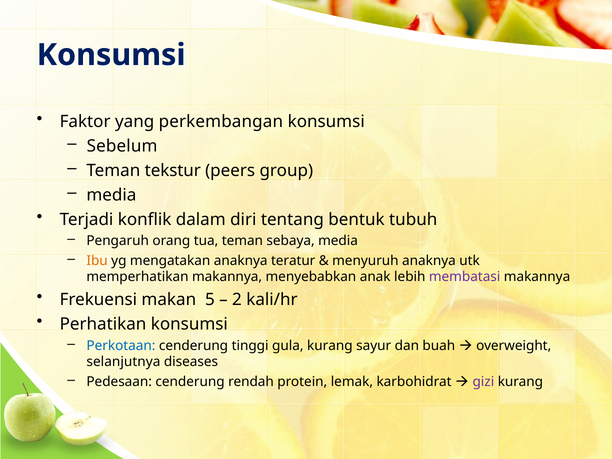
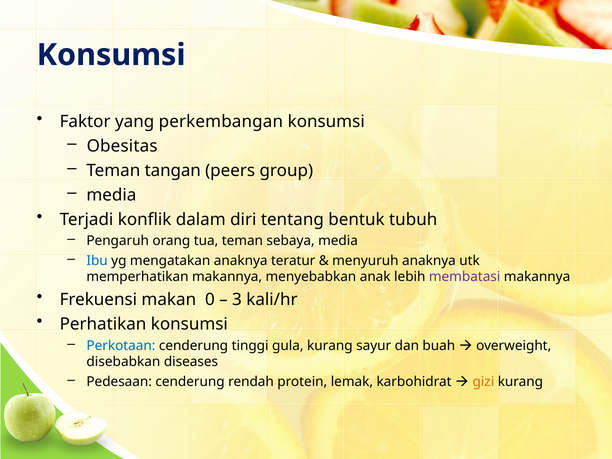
Sebelum: Sebelum -> Obesitas
tekstur: tekstur -> tangan
Ibu colour: orange -> blue
5: 5 -> 0
2: 2 -> 3
selanjutnya: selanjutnya -> disebabkan
gizi colour: purple -> orange
